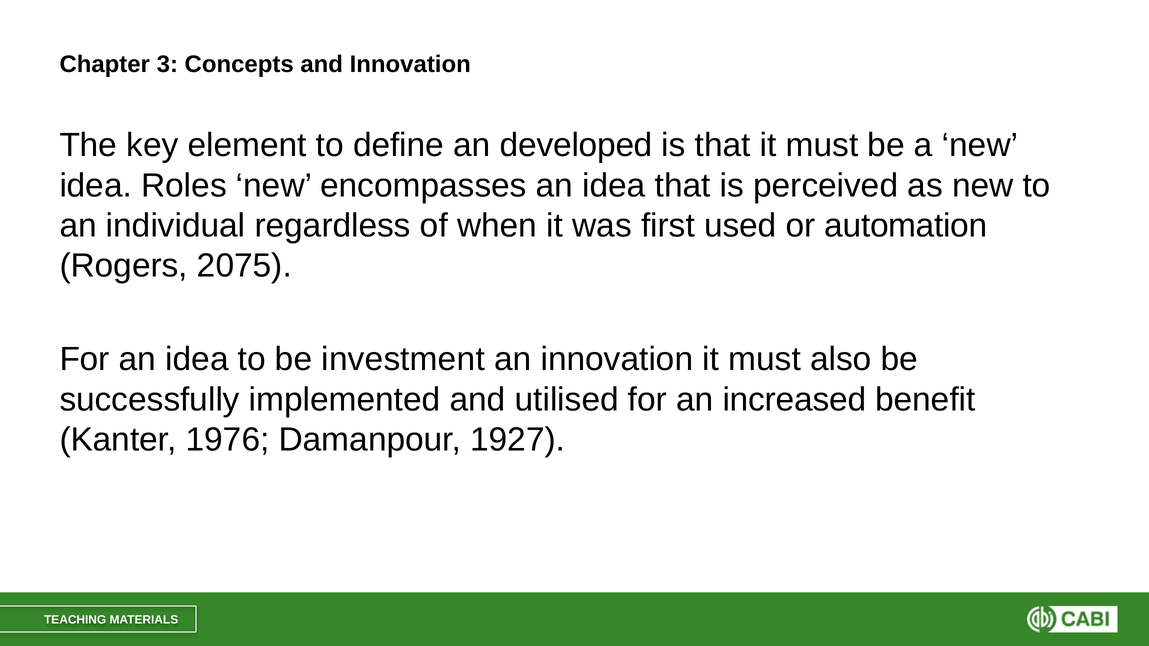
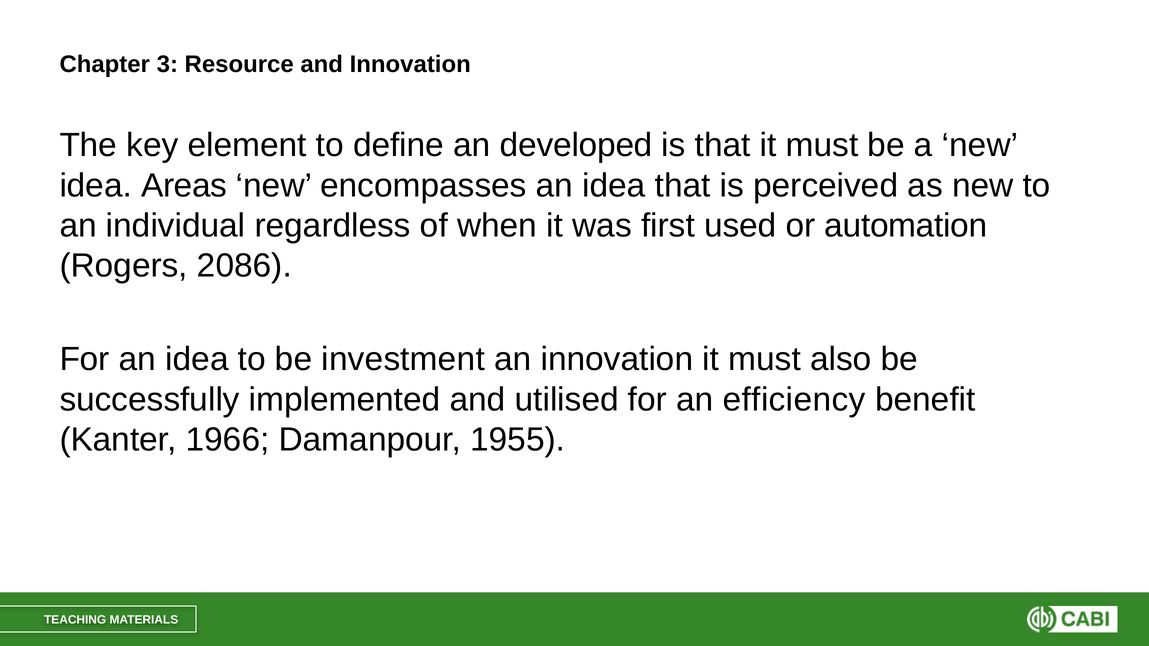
Concepts: Concepts -> Resource
Roles: Roles -> Areas
2075: 2075 -> 2086
increased: increased -> efficiency
1976: 1976 -> 1966
1927: 1927 -> 1955
